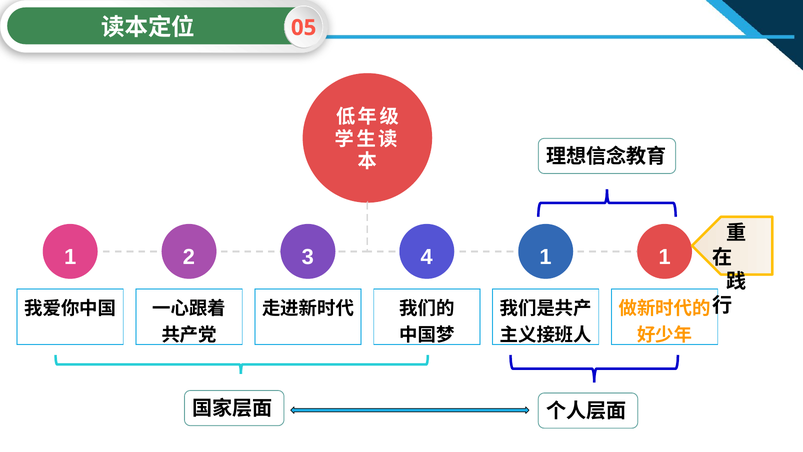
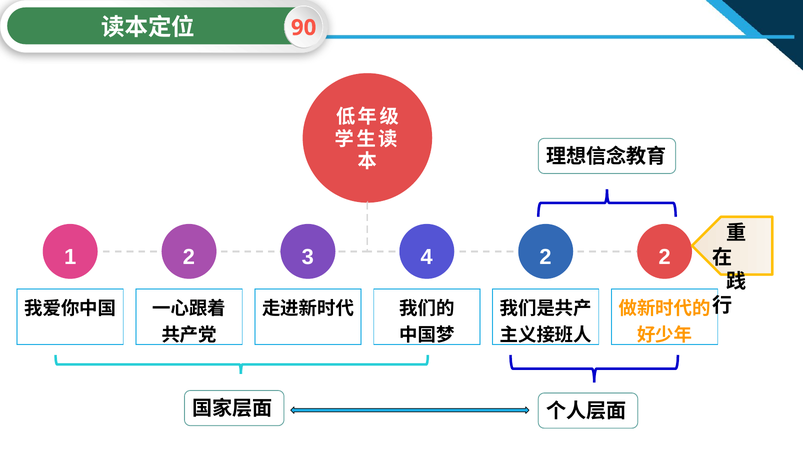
05: 05 -> 90
4 1: 1 -> 2
1 1: 1 -> 2
